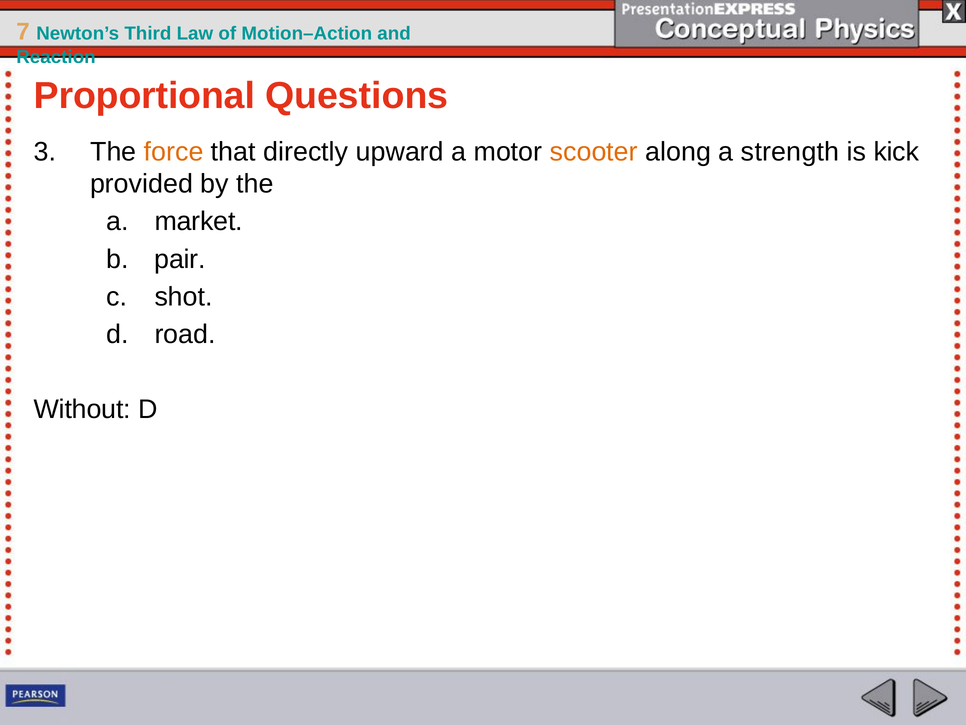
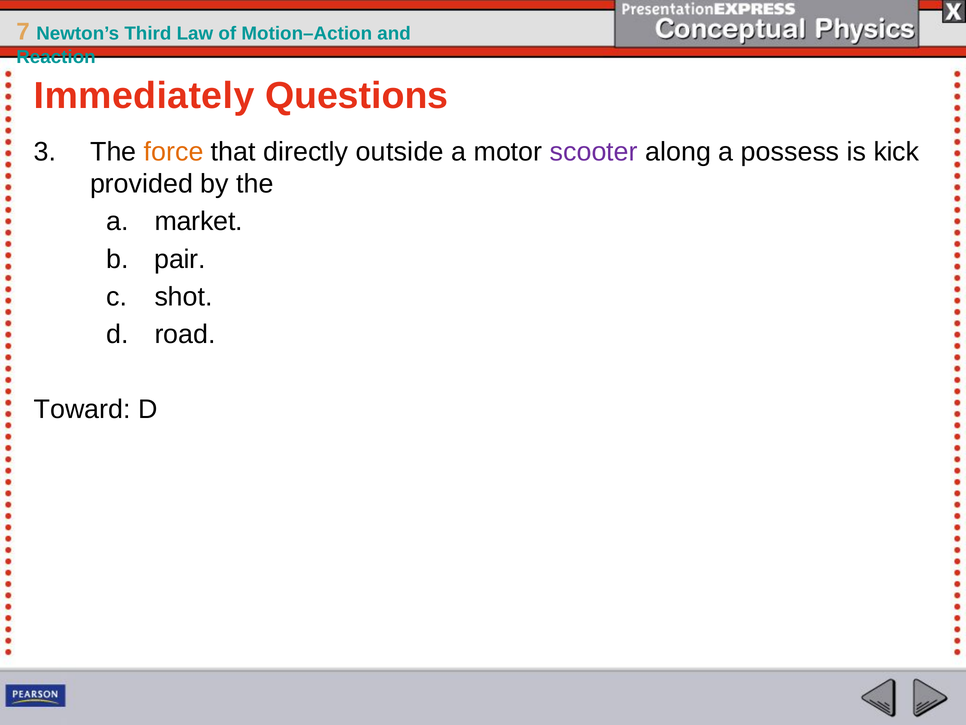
Proportional: Proportional -> Immediately
upward: upward -> outside
scooter colour: orange -> purple
strength: strength -> possess
Without: Without -> Toward
